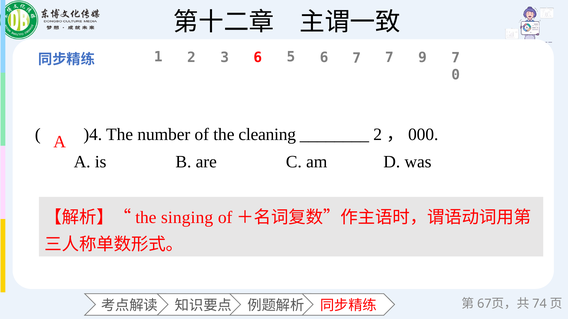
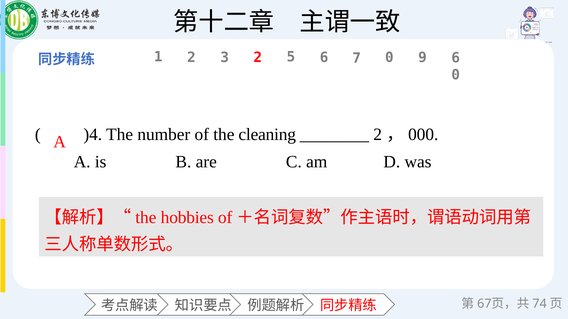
2 6: 6 -> 2
7 7: 7 -> 0
9 7: 7 -> 6
singing: singing -> hobbies
